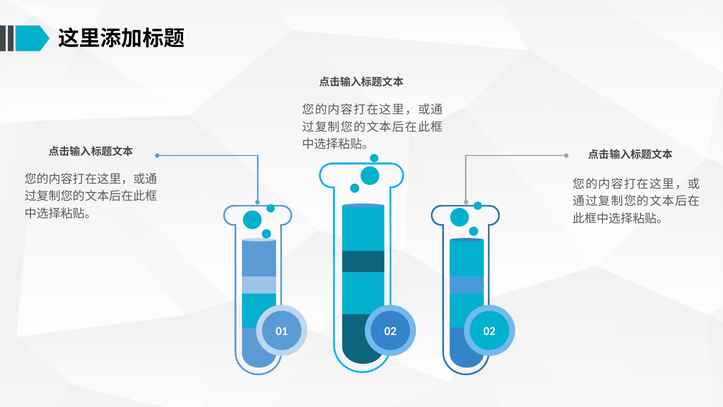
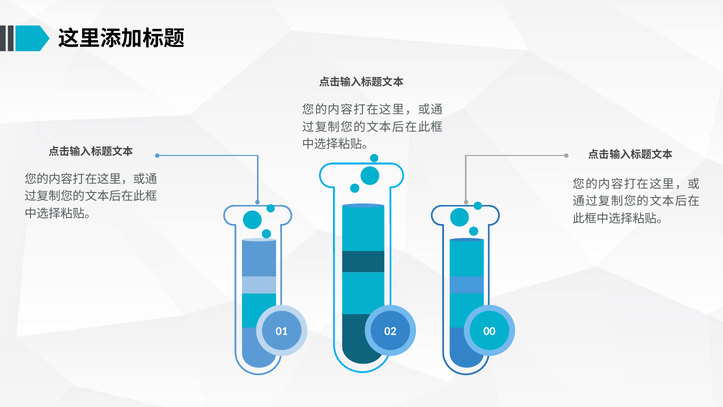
02 02: 02 -> 00
